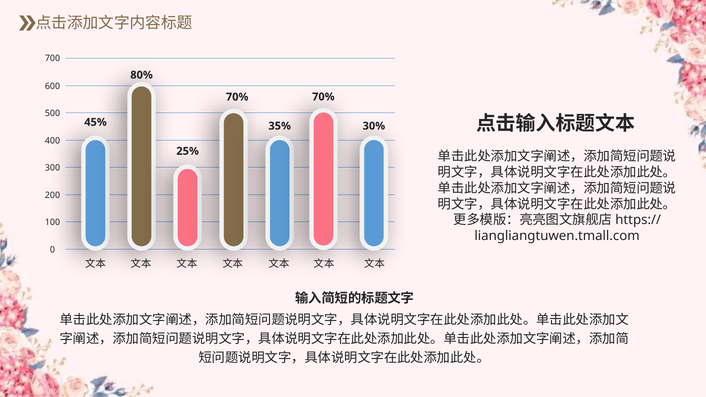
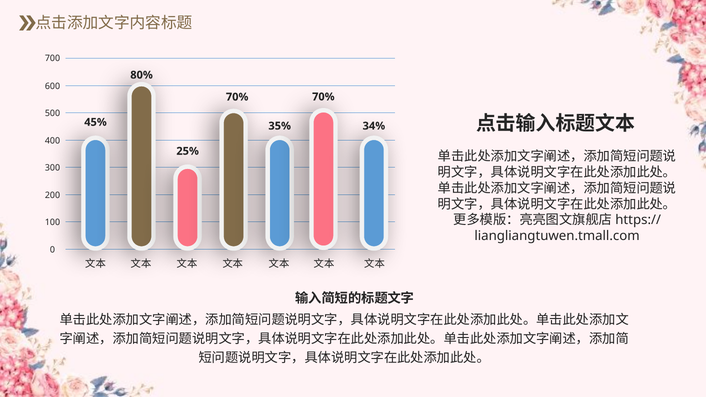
30%: 30% -> 34%
